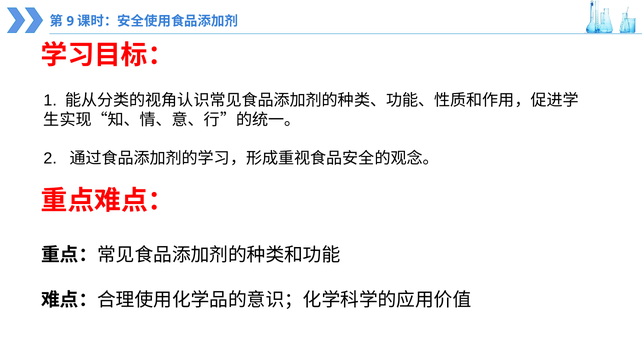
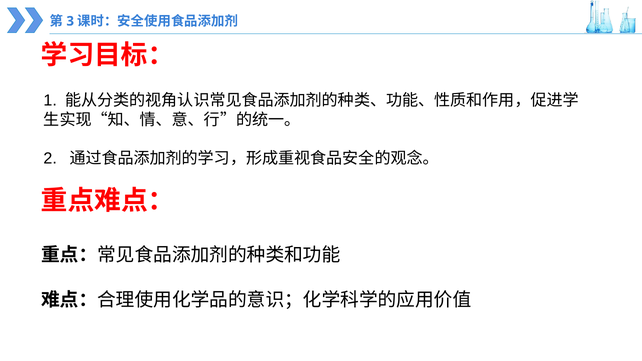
9: 9 -> 3
